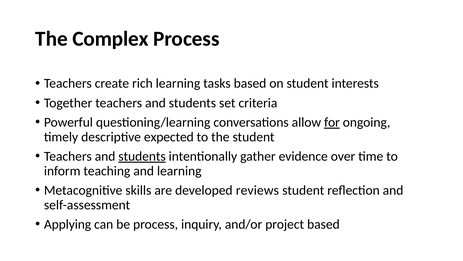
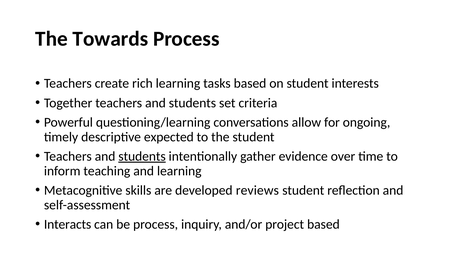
Complex: Complex -> Towards
for underline: present -> none
Applying: Applying -> Interacts
